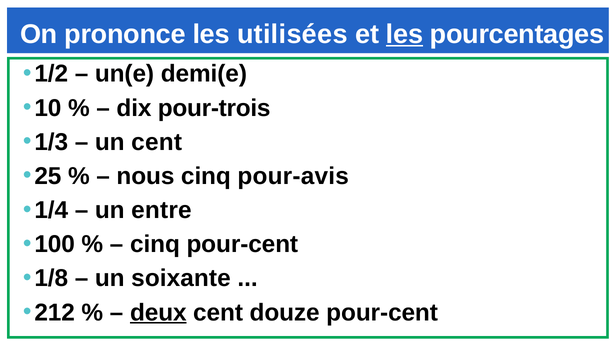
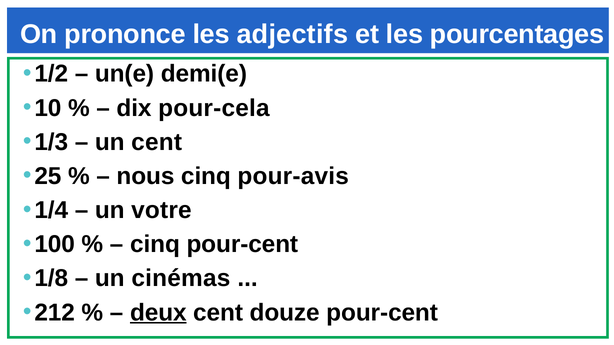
utilisées: utilisées -> adjectifs
les at (405, 34) underline: present -> none
pour-trois: pour-trois -> pour-cela
entre: entre -> votre
soixante: soixante -> cinémas
